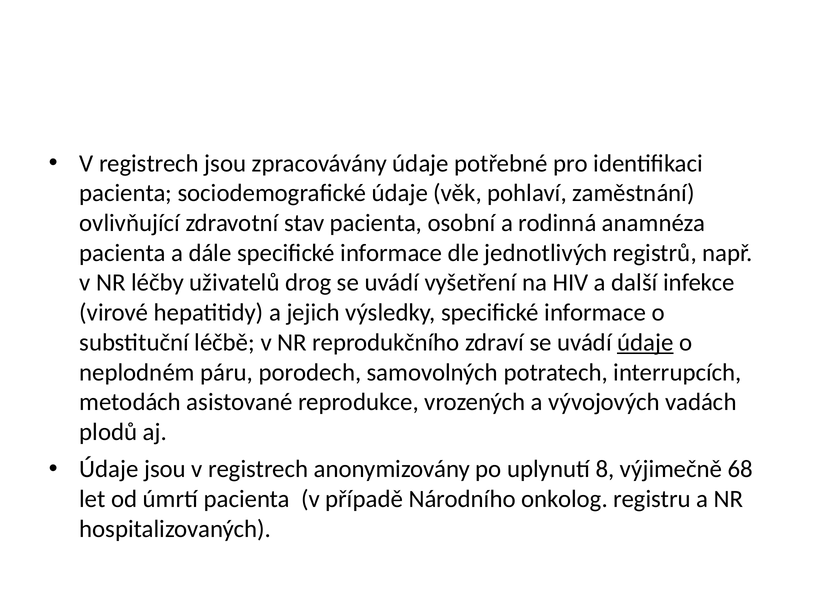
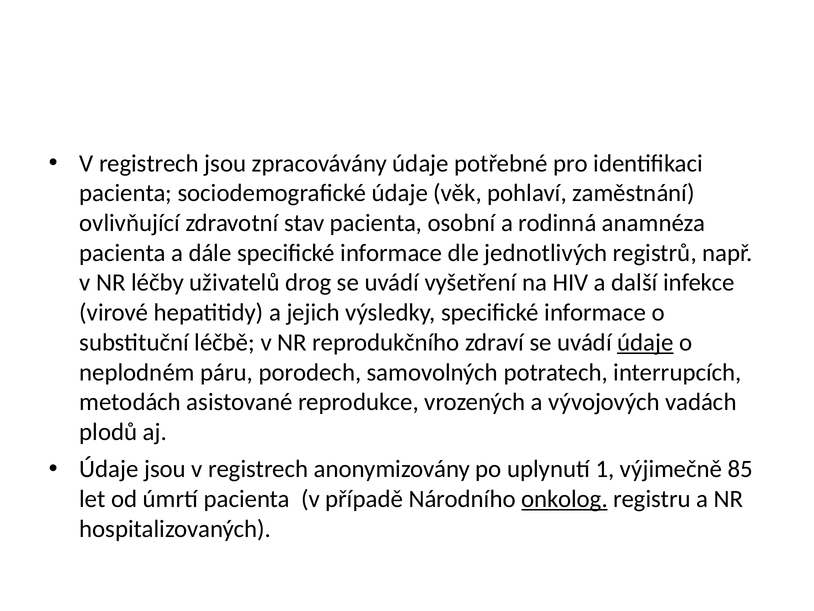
8: 8 -> 1
68: 68 -> 85
onkolog underline: none -> present
